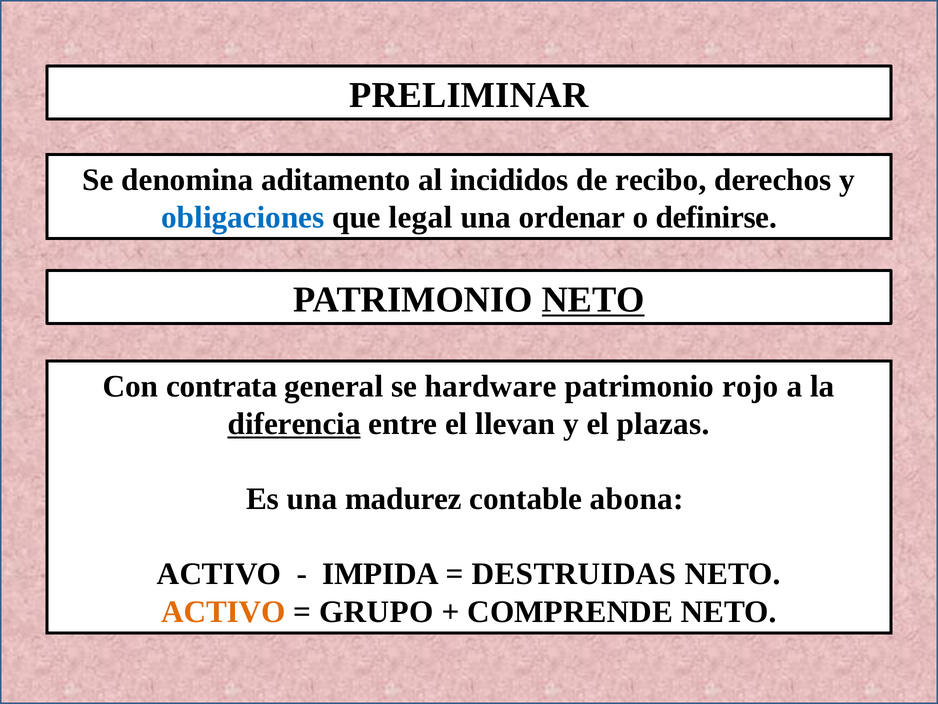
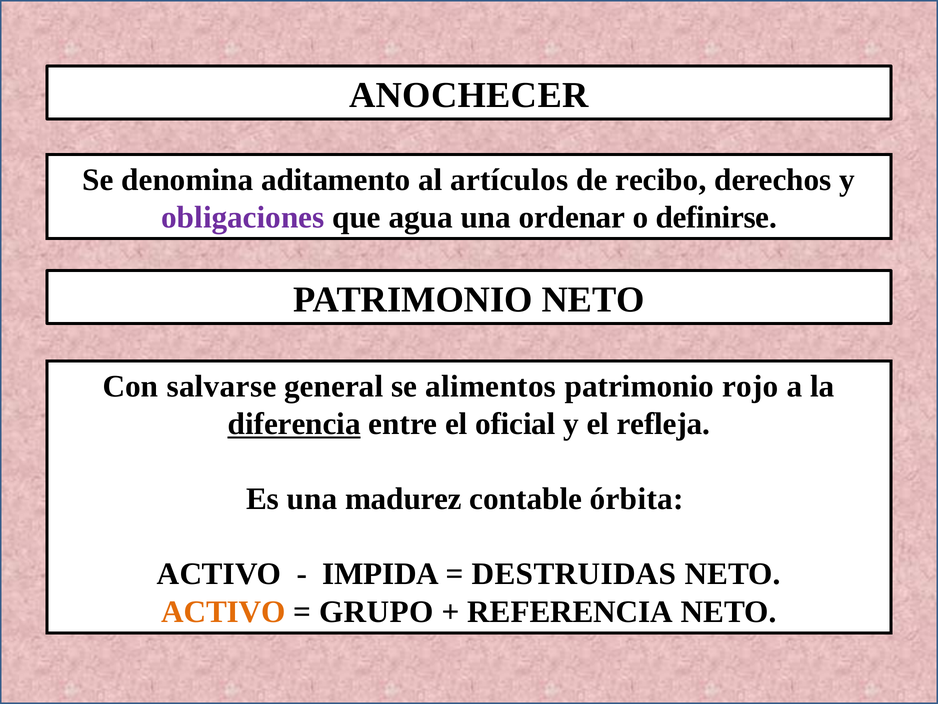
PRELIMINAR: PRELIMINAR -> ANOCHECER
incididos: incididos -> artículos
obligaciones colour: blue -> purple
legal: legal -> agua
NETO at (593, 300) underline: present -> none
contrata: contrata -> salvarse
hardware: hardware -> alimentos
llevan: llevan -> oficial
plazas: plazas -> refleja
abona: abona -> órbita
COMPRENDE: COMPRENDE -> REFERENCIA
